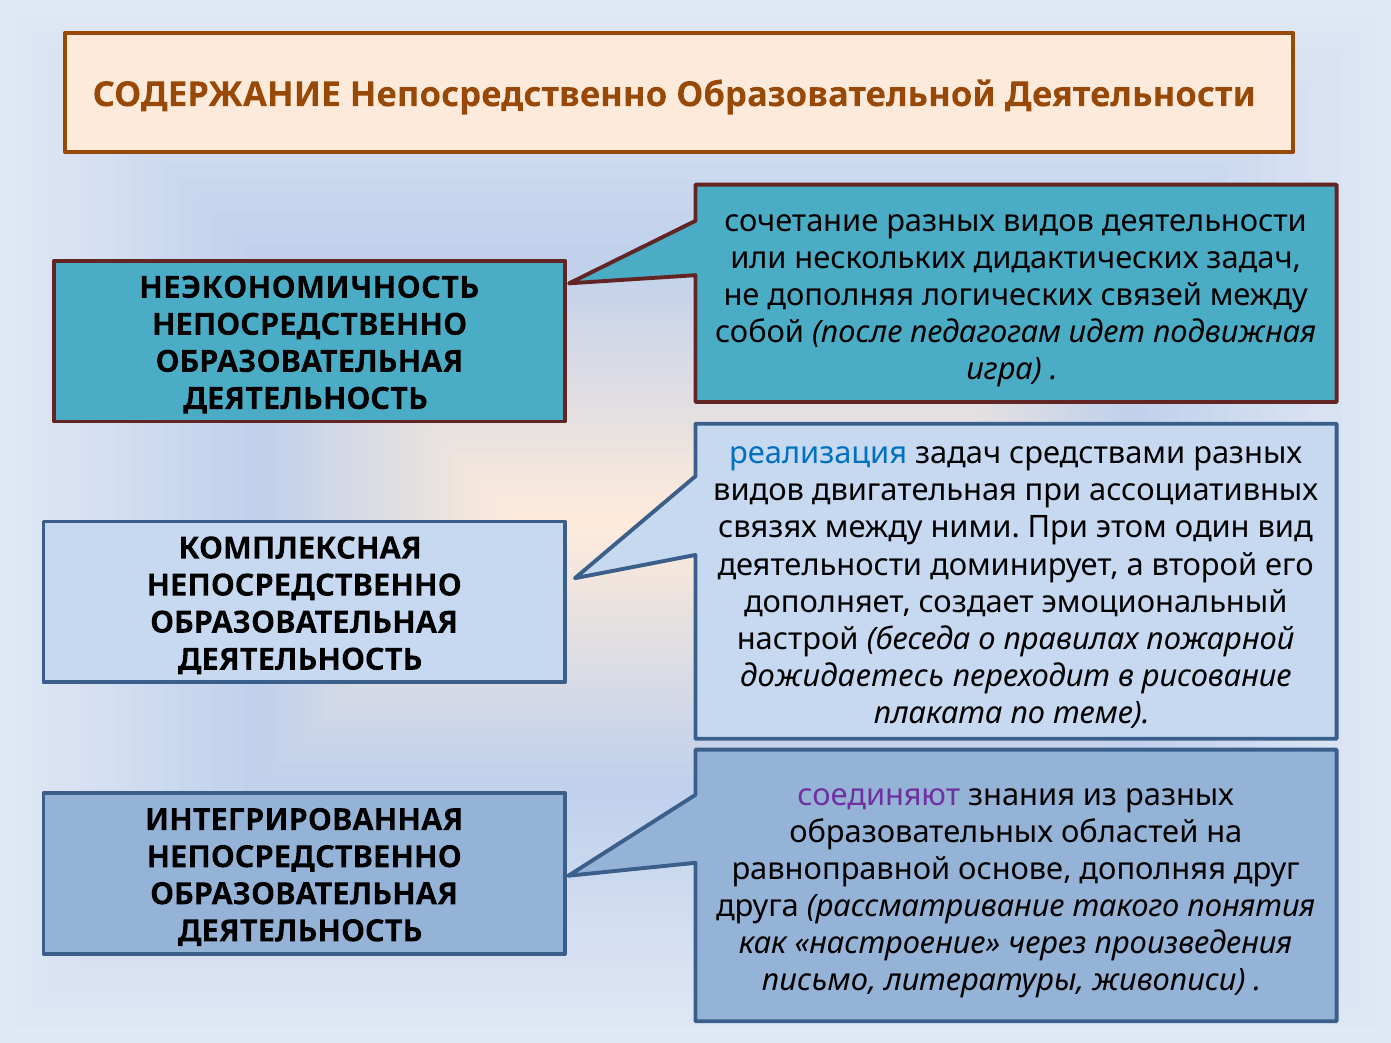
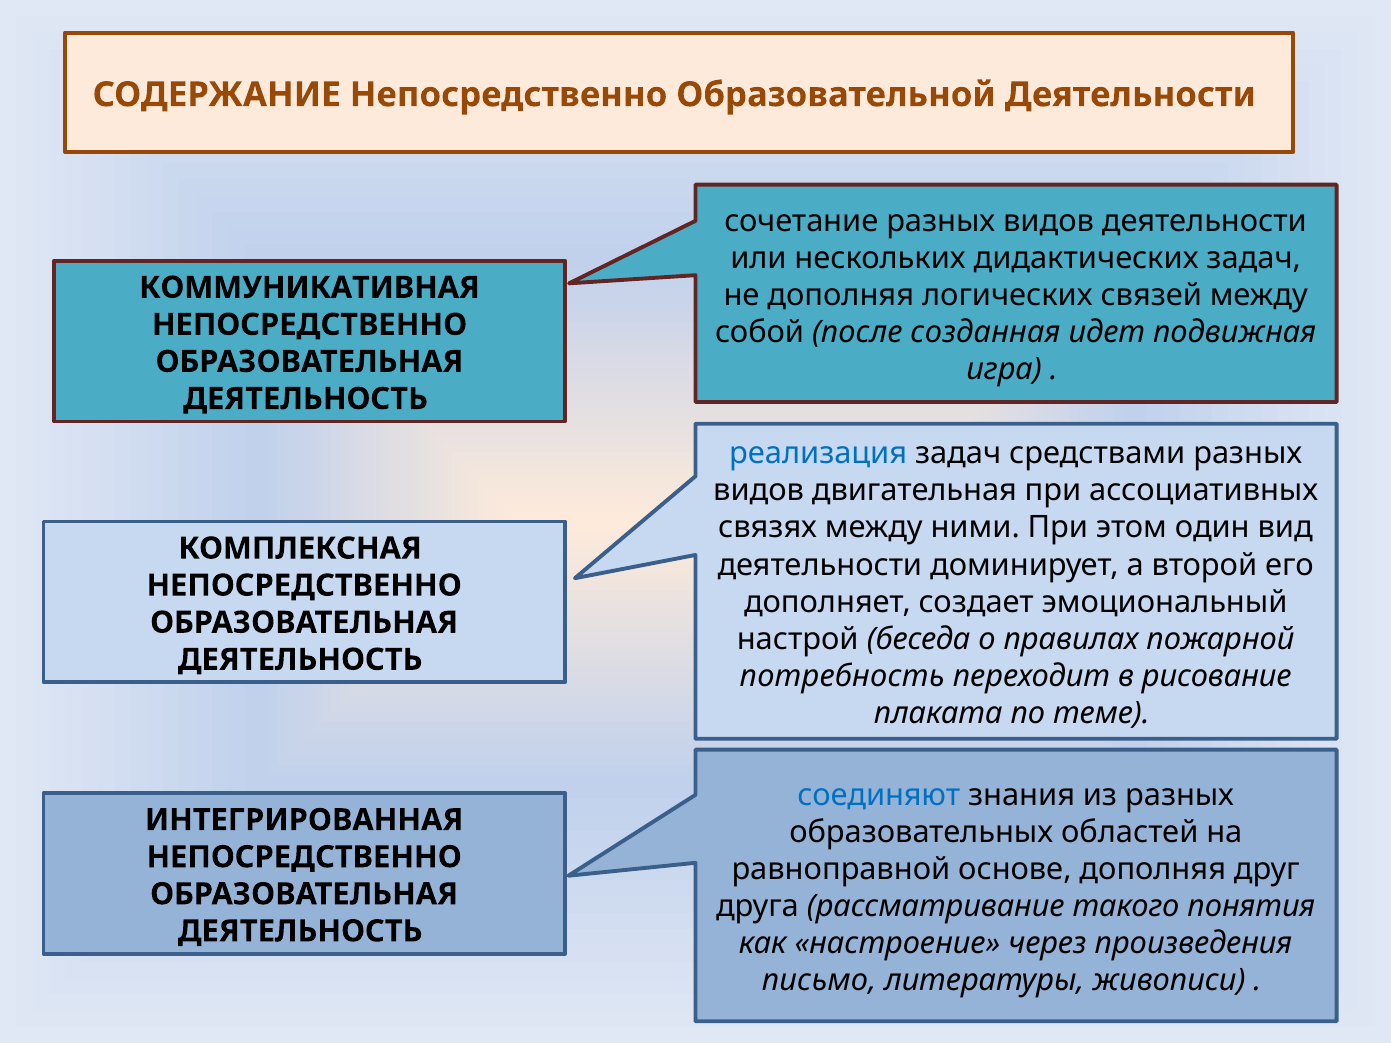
НЕЭКОНОМИЧНОСТЬ: НЕЭКОНОМИЧНОСТЬ -> КОММУНИКАТИВНАЯ
педагогам: педагогам -> созданная
дожидаетесь: дожидаетесь -> потребность
соединяют colour: purple -> blue
